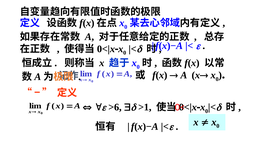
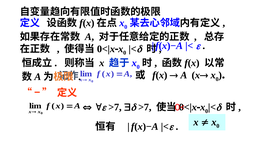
>6 at (115, 107): >6 -> >7
>1 at (145, 107): >1 -> >7
